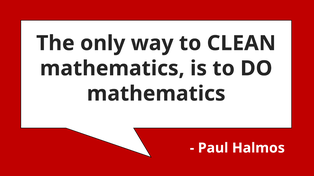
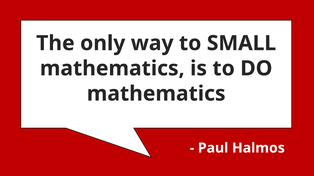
CLEAN: CLEAN -> SMALL
